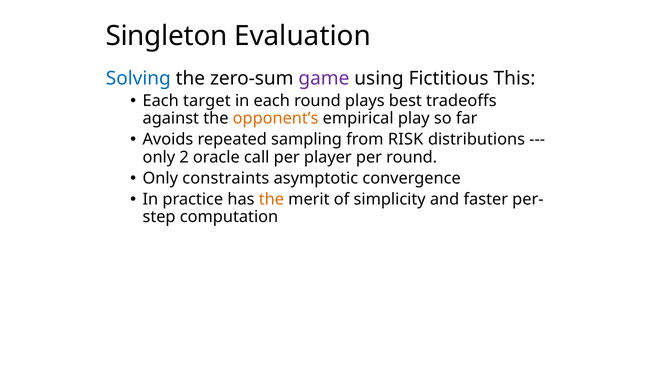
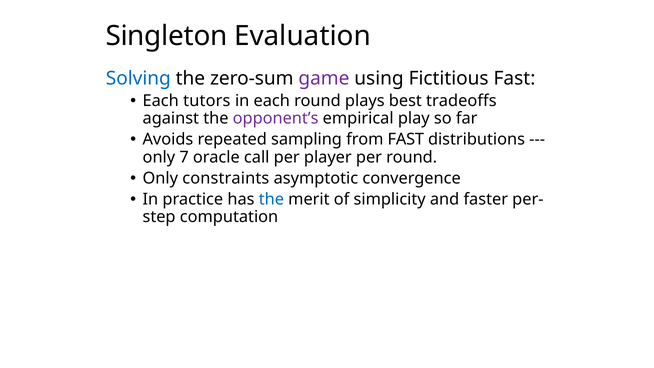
Fictitious This: This -> Fast
target: target -> tutors
opponent’s colour: orange -> purple
from RISK: RISK -> FAST
2: 2 -> 7
the at (271, 199) colour: orange -> blue
